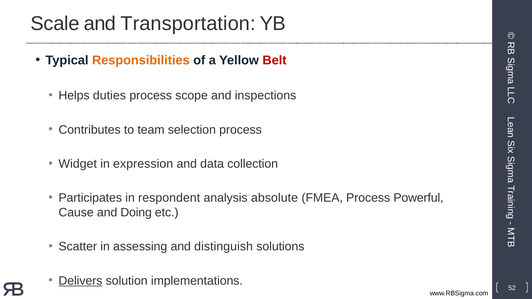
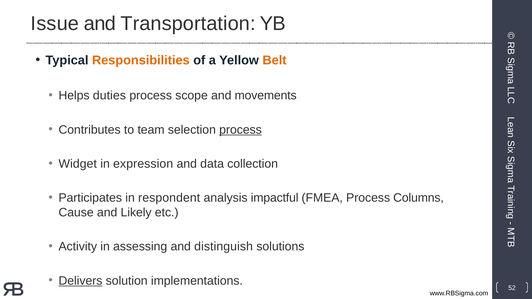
Scale: Scale -> Issue
Belt colour: red -> orange
inspections: inspections -> movements
process at (241, 130) underline: none -> present
absolute: absolute -> impactful
Powerful: Powerful -> Columns
Doing: Doing -> Likely
Scatter: Scatter -> Activity
